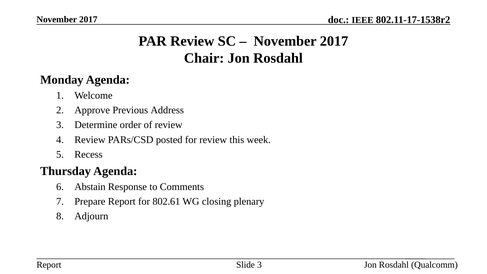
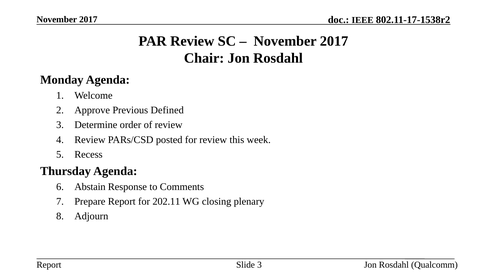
Address: Address -> Defined
802.61: 802.61 -> 202.11
